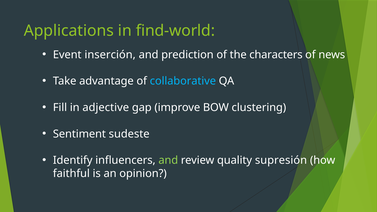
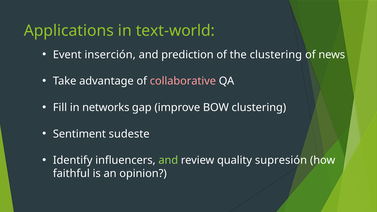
find-world: find-world -> text-world
the characters: characters -> clustering
collaborative colour: light blue -> pink
adjective: adjective -> networks
